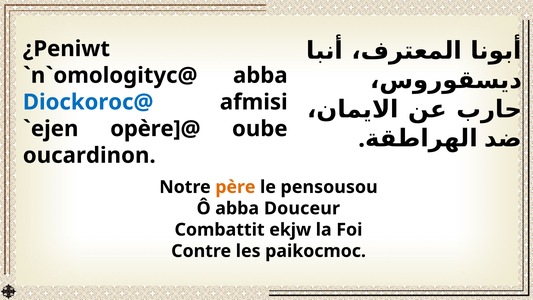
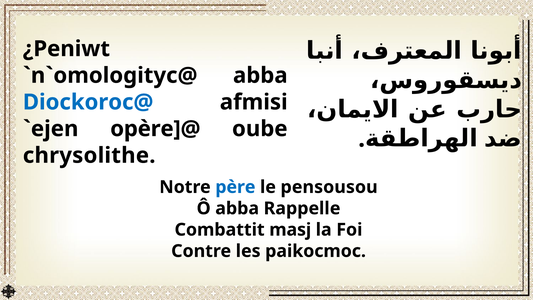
oucardinon: oucardinon -> chrysolithe
père colour: orange -> blue
Douceur: Douceur -> Rappelle
ekjw: ekjw -> masj
